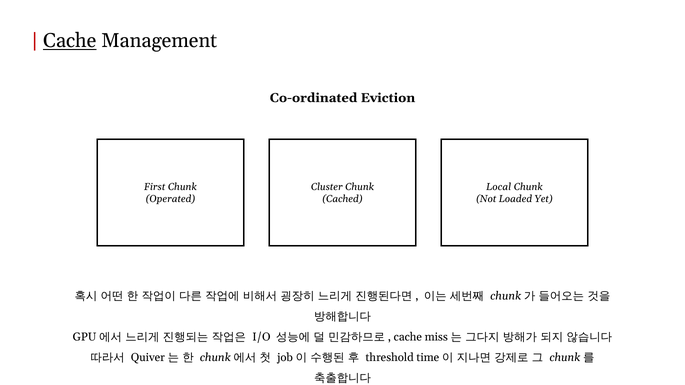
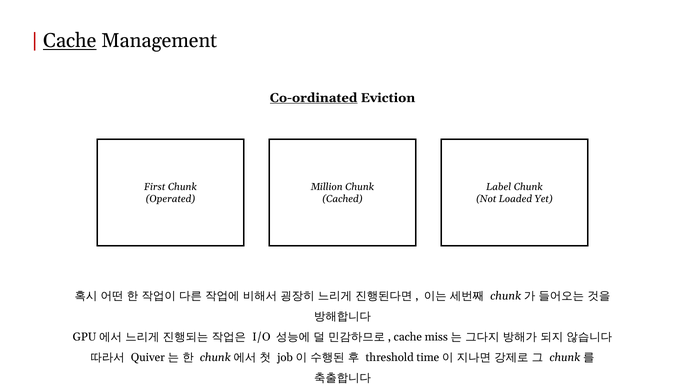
Co-ordinated underline: none -> present
Cluster: Cluster -> Million
Local: Local -> Label
